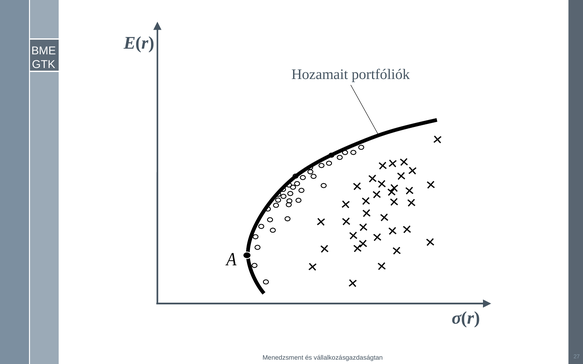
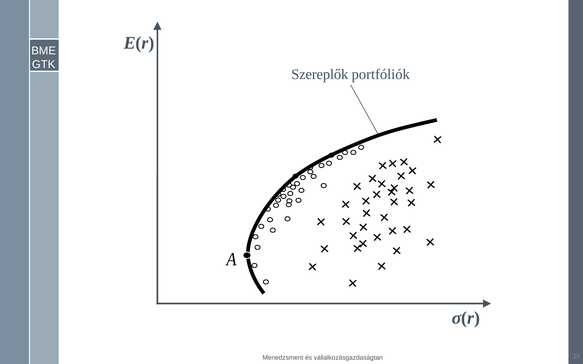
Hozamait: Hozamait -> Szereplők
